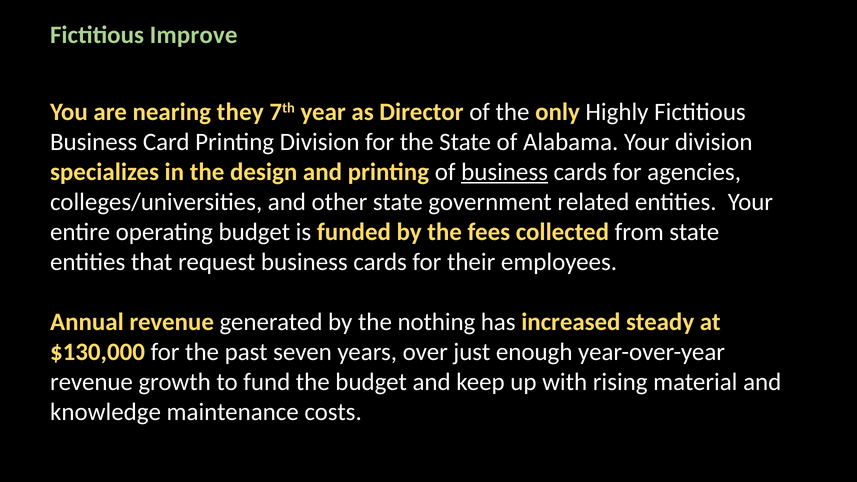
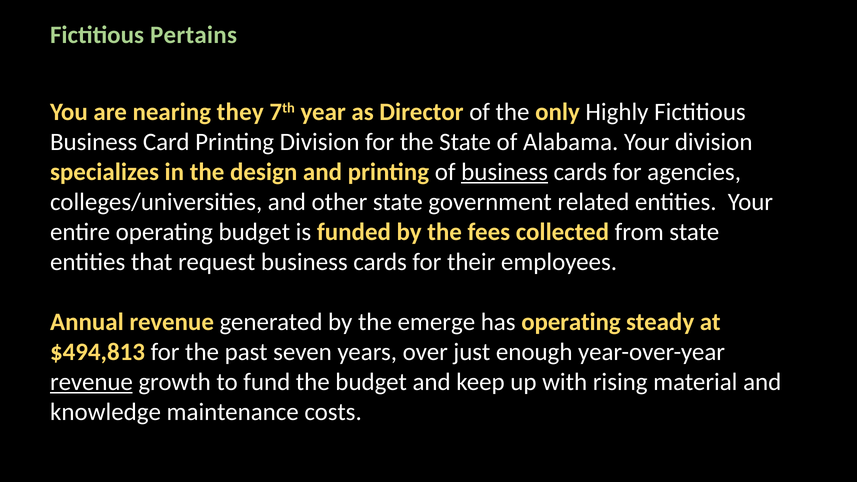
Improve: Improve -> Pertains
nothing: nothing -> emerge
has increased: increased -> operating
$130,000: $130,000 -> $494,813
revenue at (91, 382) underline: none -> present
